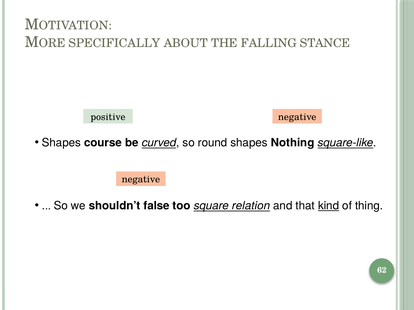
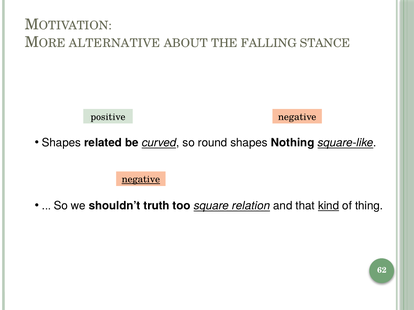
SPECIFICALLY: SPECIFICALLY -> ALTERNATIVE
course: course -> related
negative at (141, 180) underline: none -> present
false: false -> truth
